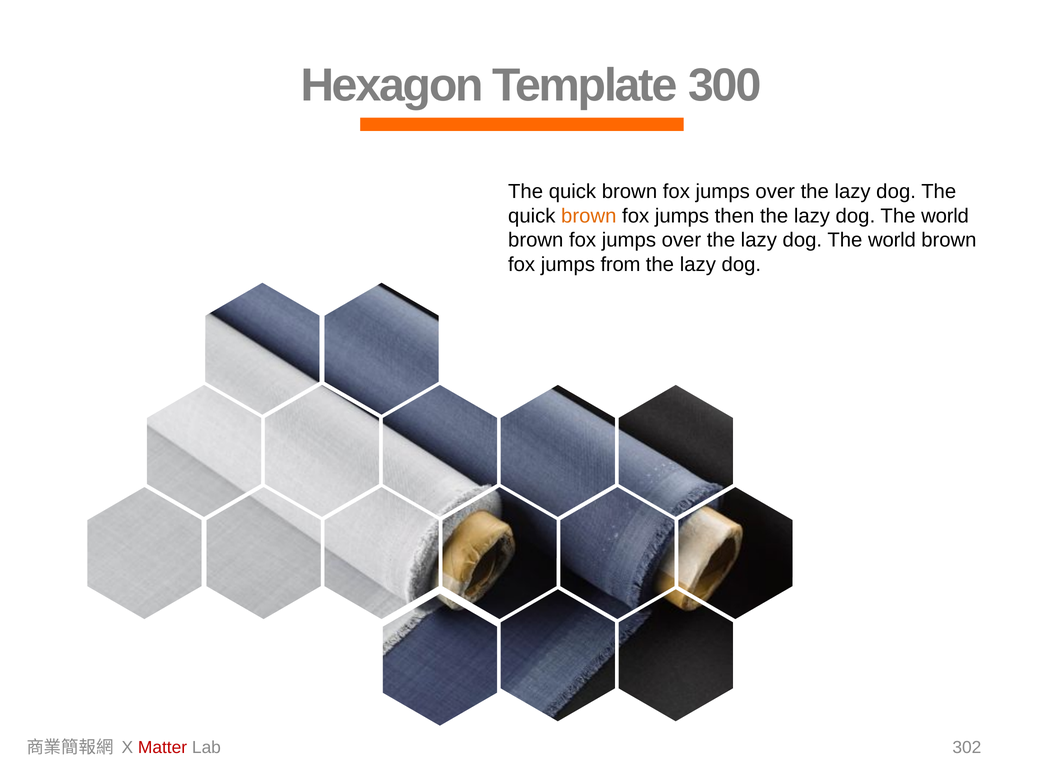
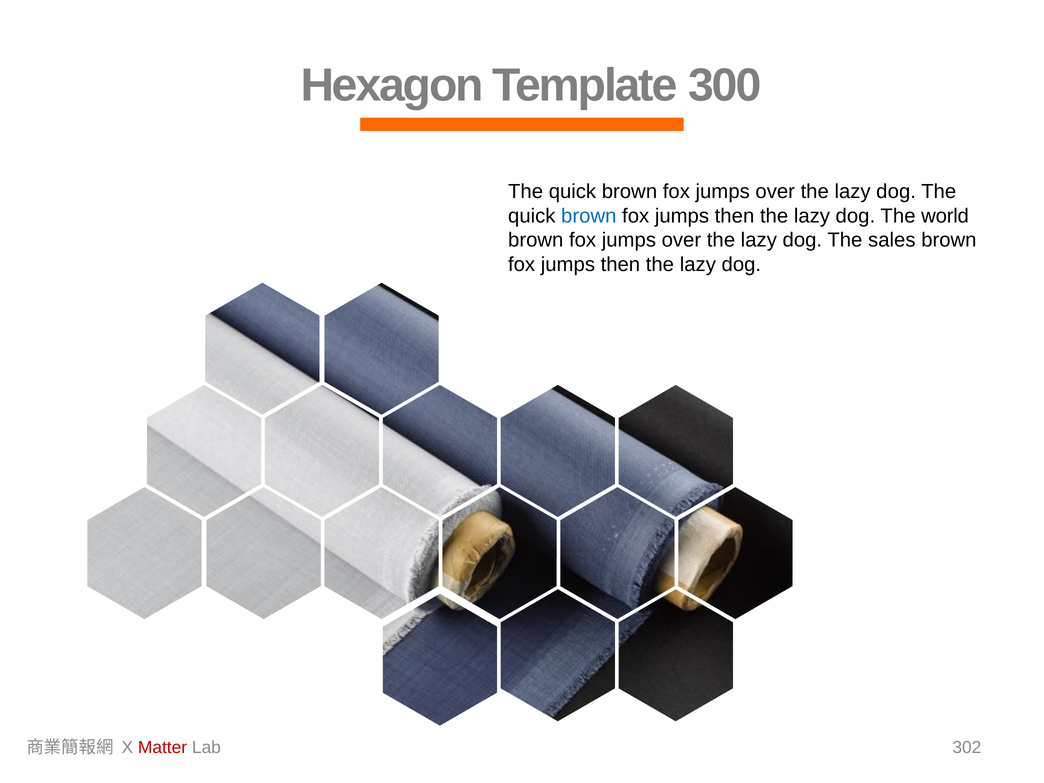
brown at (589, 216) colour: orange -> blue
world at (892, 240): world -> sales
from at (621, 265): from -> then
